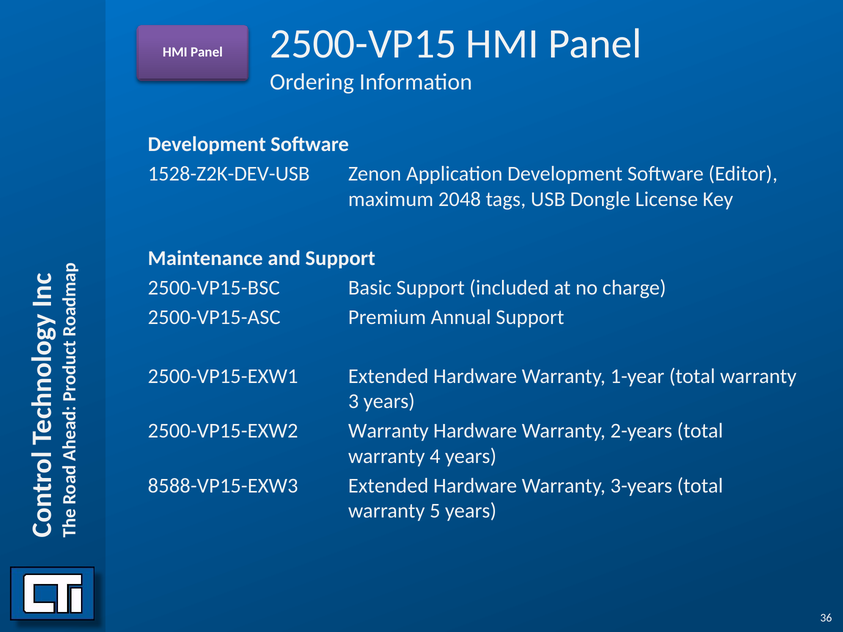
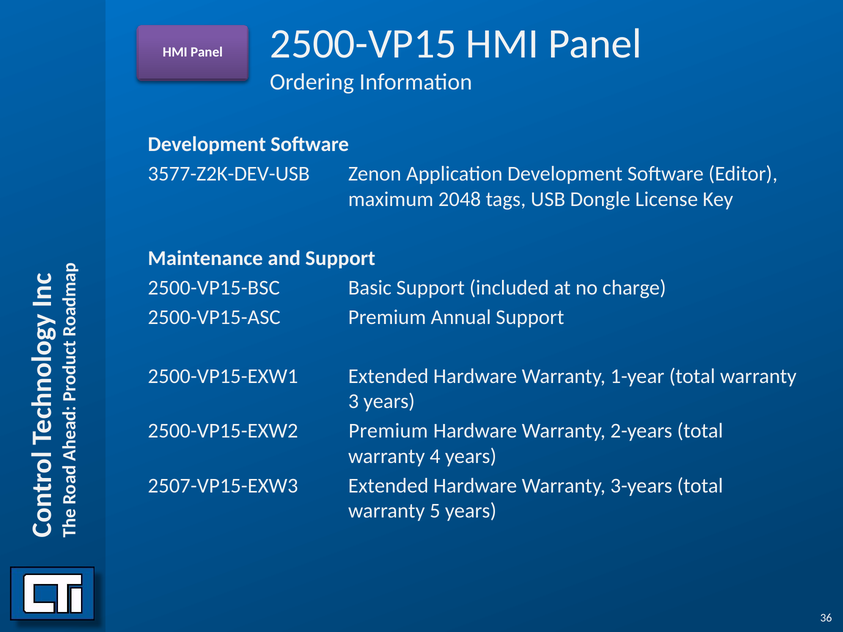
1528-Z2K-DEV-USB: 1528-Z2K-DEV-USB -> 3577-Z2K-DEV-USB
2500-VP15-EXW2 Warranty: Warranty -> Premium
8588-VP15-EXW3: 8588-VP15-EXW3 -> 2507-VP15-EXW3
